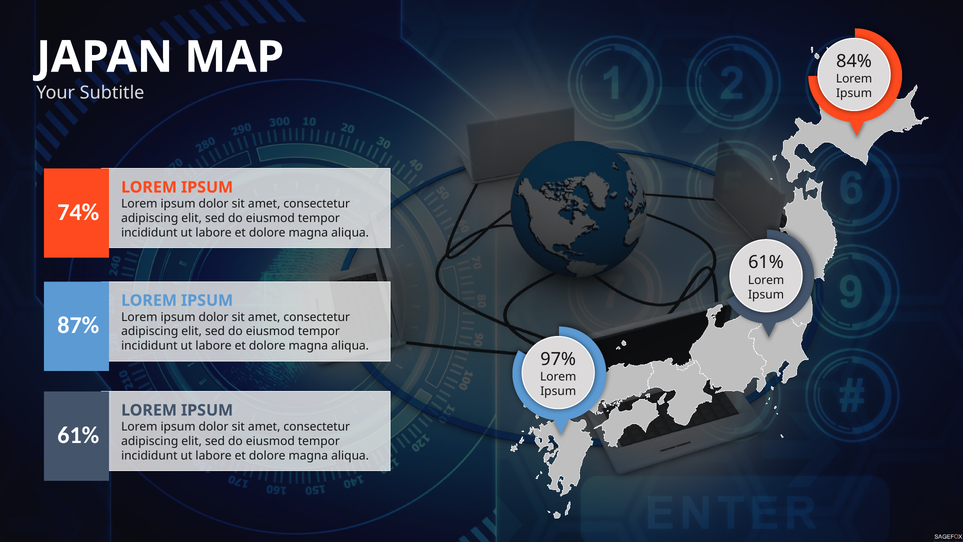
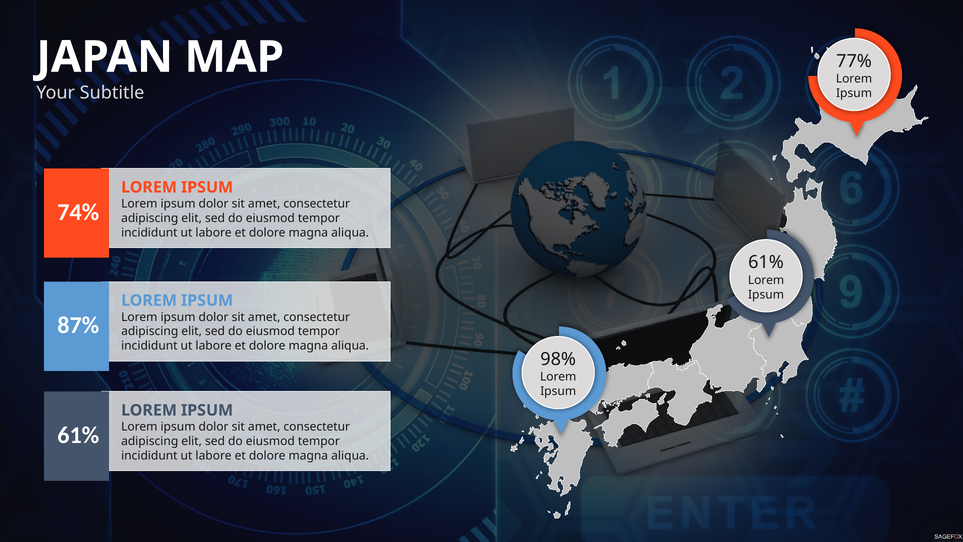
84%: 84% -> 77%
97%: 97% -> 98%
